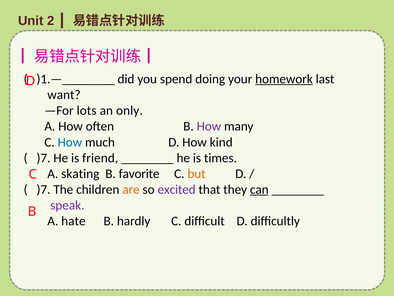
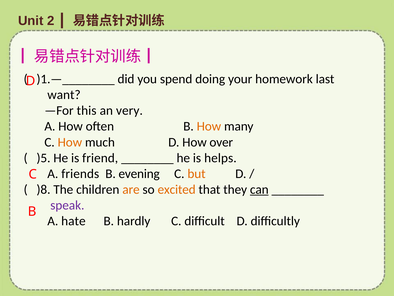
homework underline: present -> none
lots: lots -> this
only: only -> very
How at (209, 126) colour: purple -> orange
How at (70, 142) colour: blue -> orange
kind: kind -> over
)7 at (43, 158): )7 -> )5
times: times -> helps
skating: skating -> friends
favorite: favorite -> evening
)7 at (43, 189): )7 -> )8
excited colour: purple -> orange
